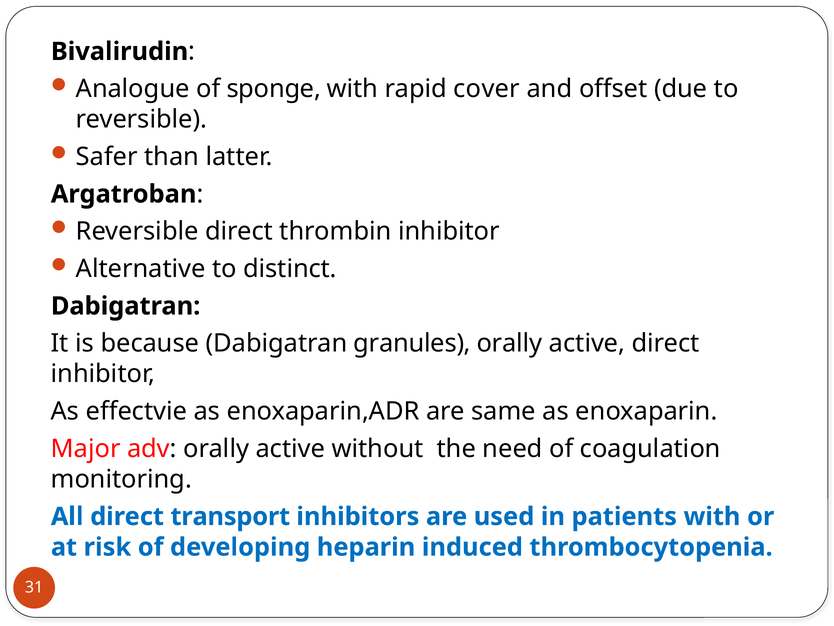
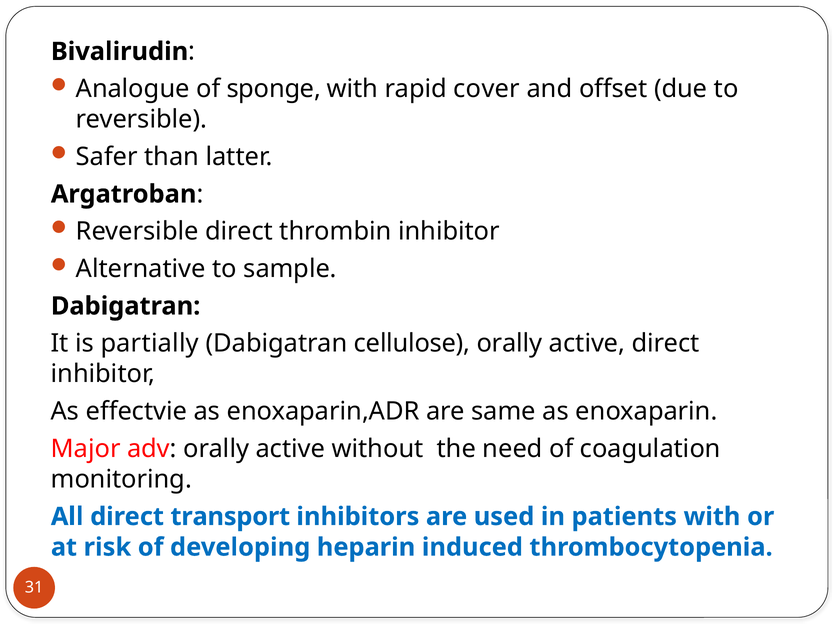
distinct: distinct -> sample
because: because -> partially
granules: granules -> cellulose
